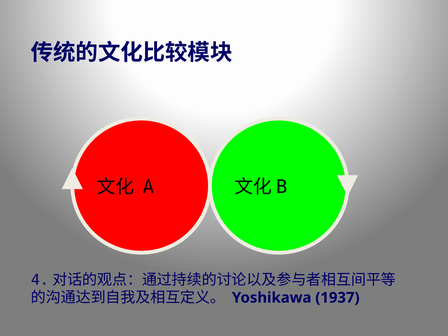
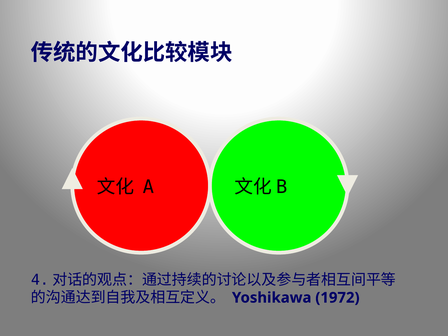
1937: 1937 -> 1972
